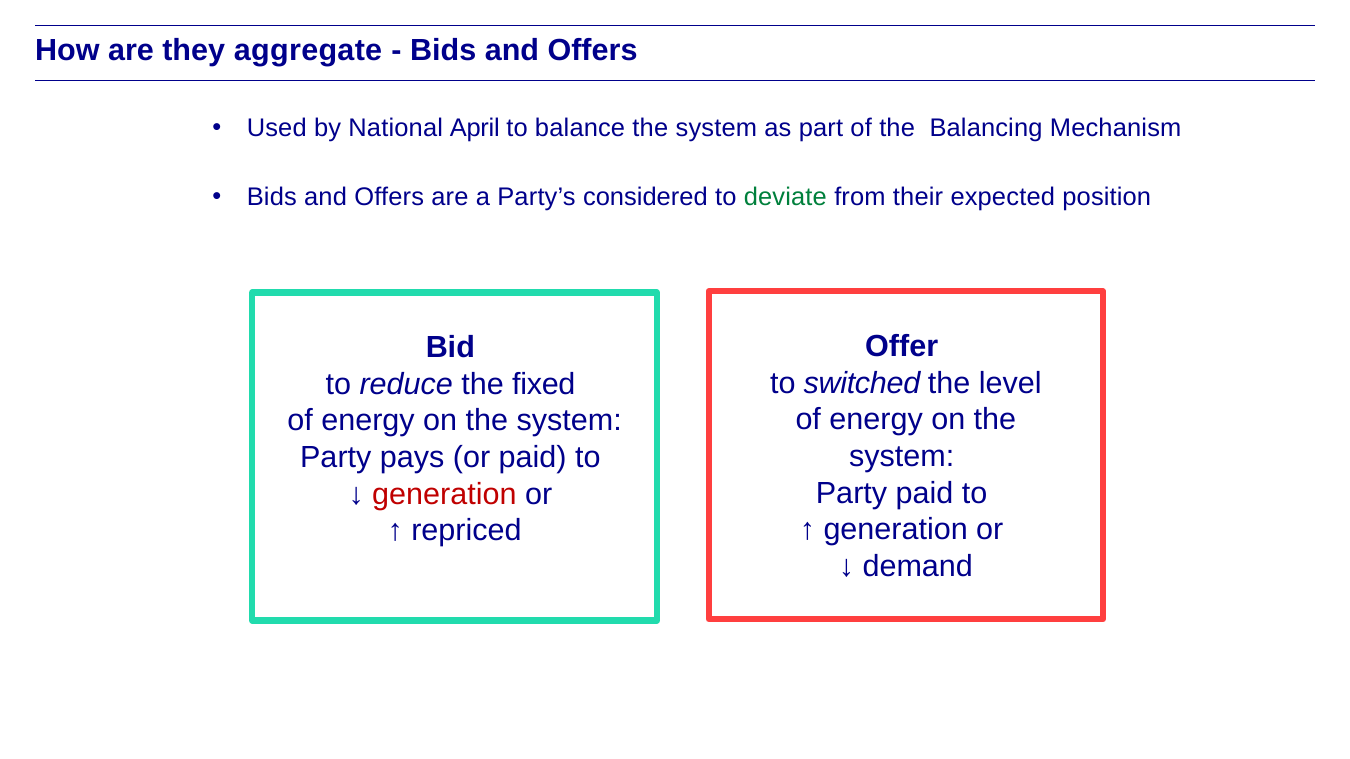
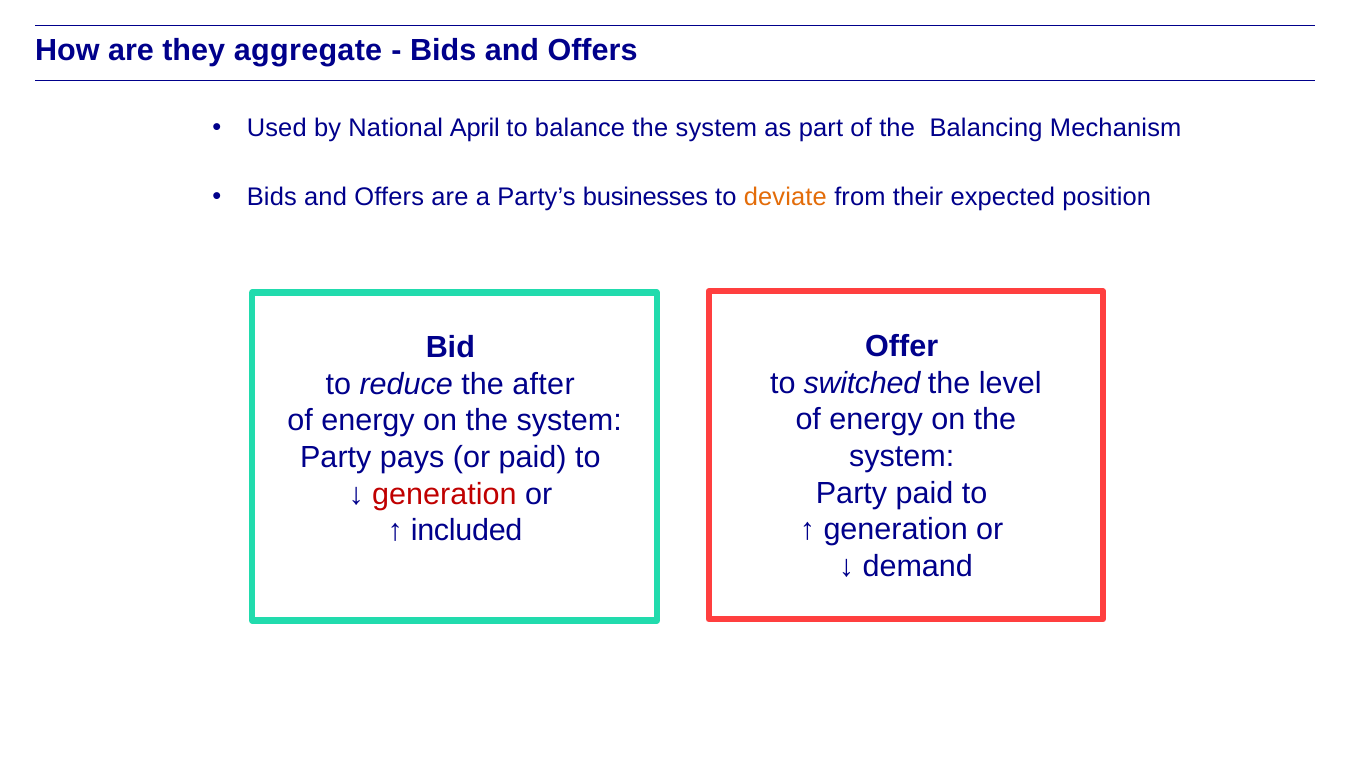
considered: considered -> businesses
deviate colour: green -> orange
fixed: fixed -> after
repriced: repriced -> included
